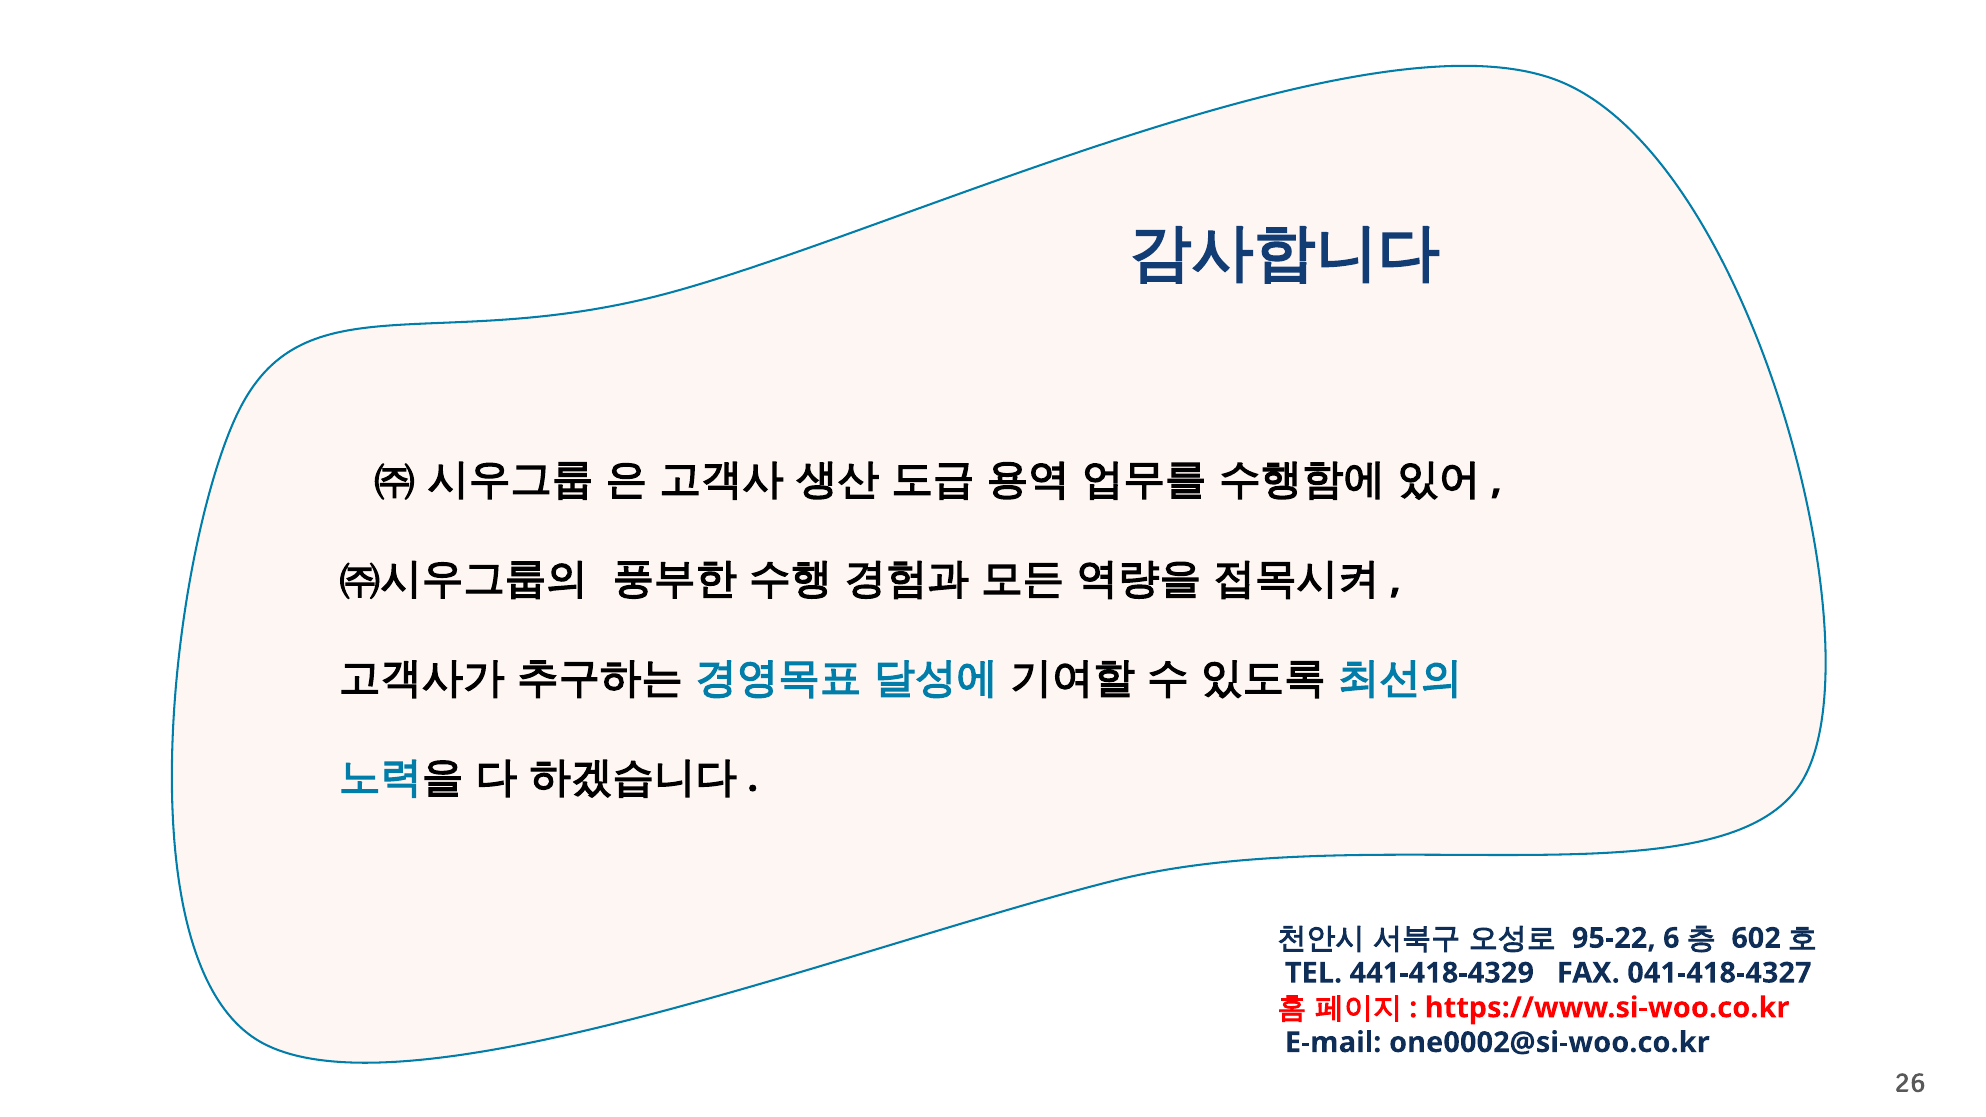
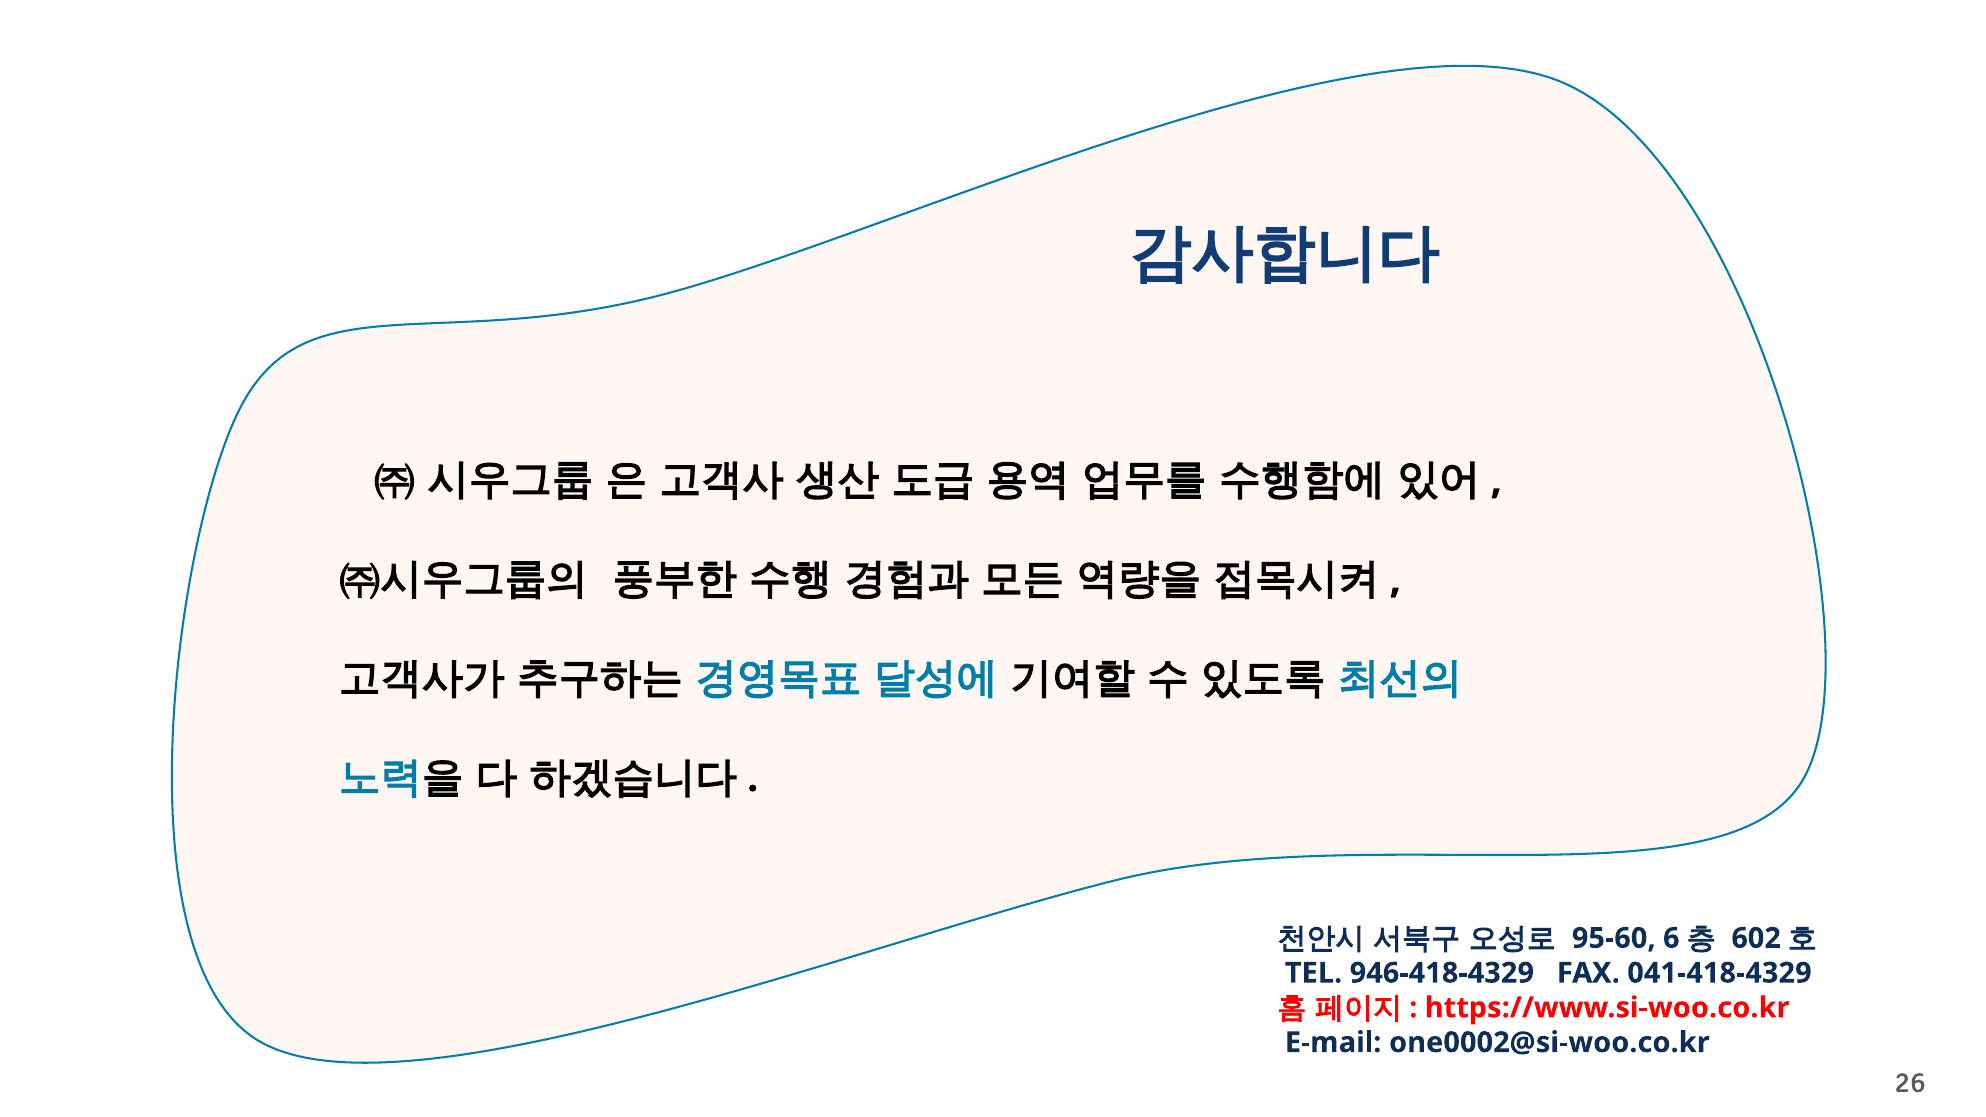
95-22: 95-22 -> 95-60
441-418-4329: 441-418-4329 -> 946-418-4329
041-418-4327: 041-418-4327 -> 041-418-4329
